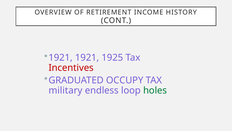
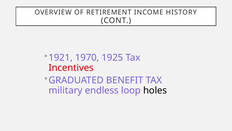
1921 1921: 1921 -> 1970
OCCUPY: OCCUPY -> BENEFIT
holes colour: green -> black
